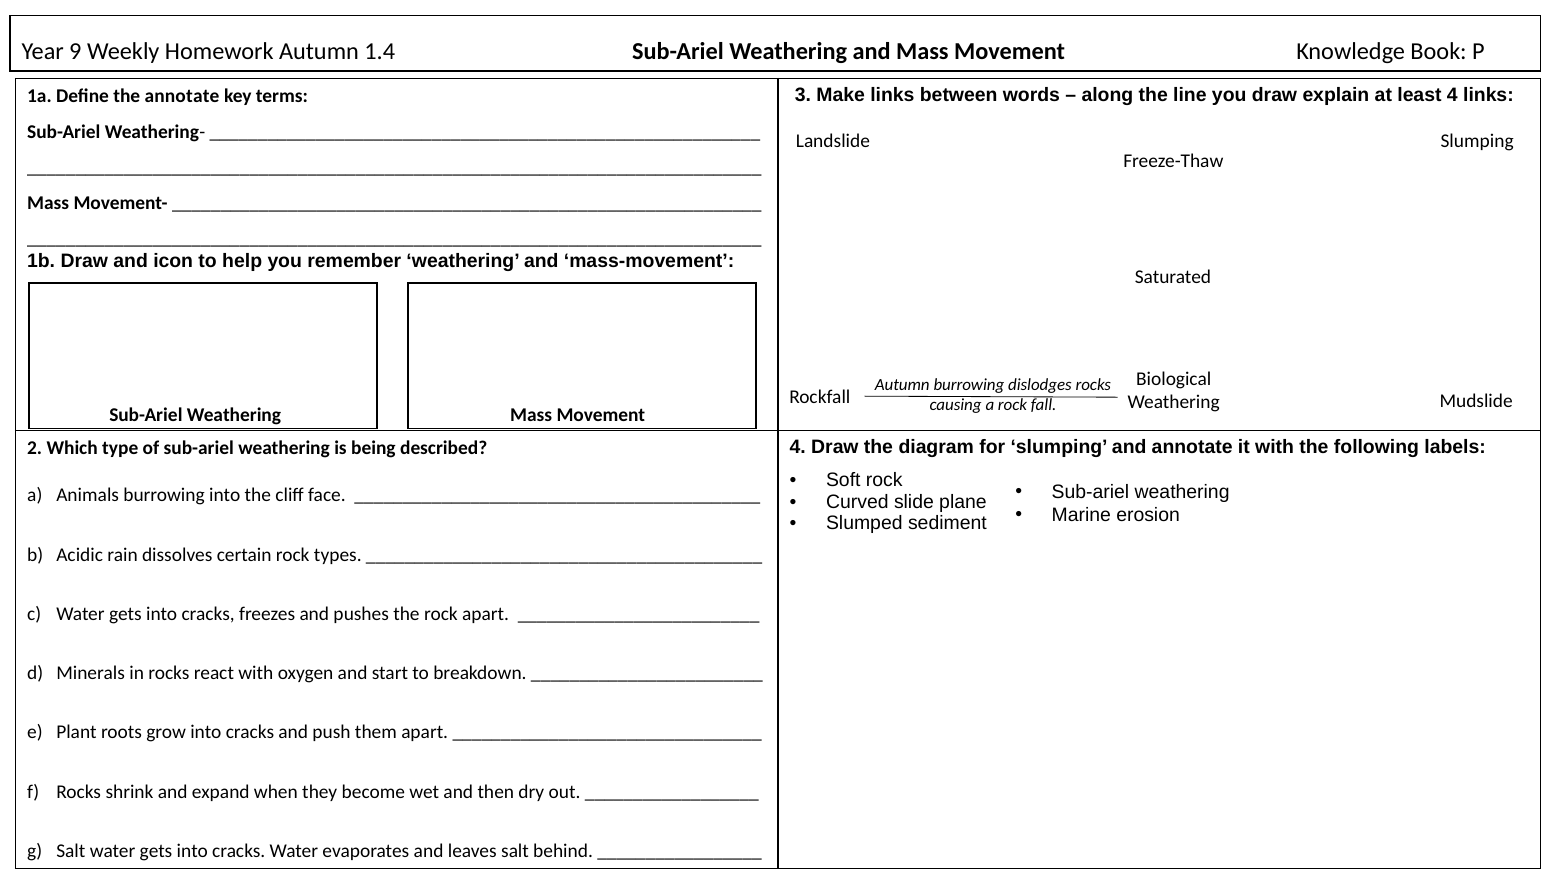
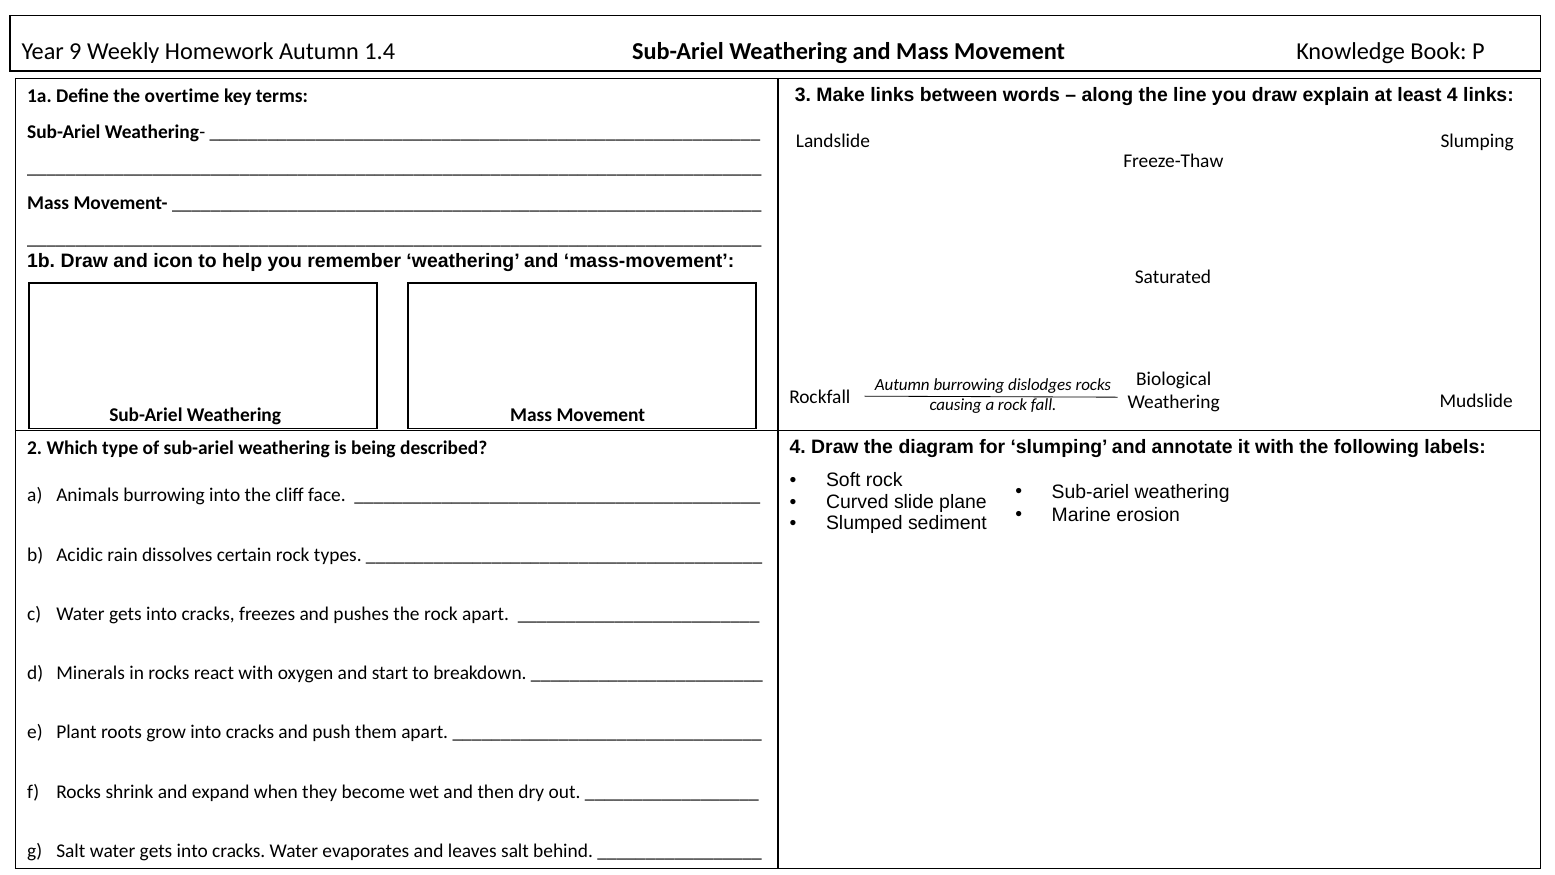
the annotate: annotate -> overtime
